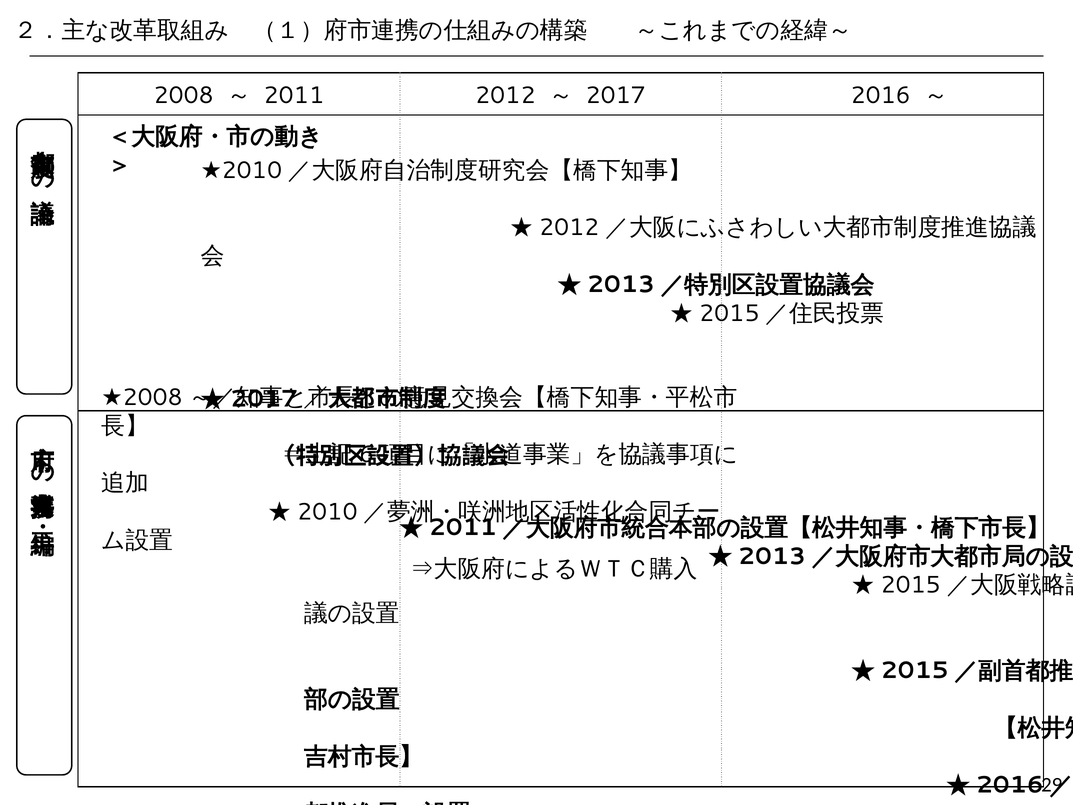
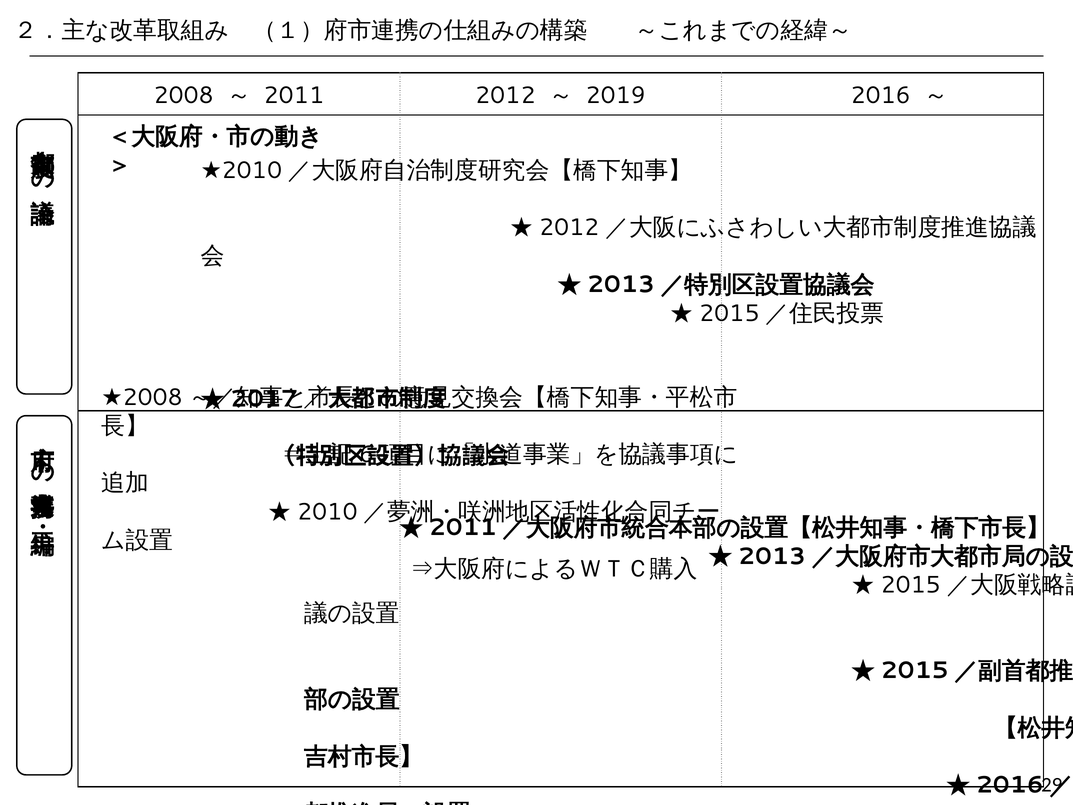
2017: 2017 -> 2019
